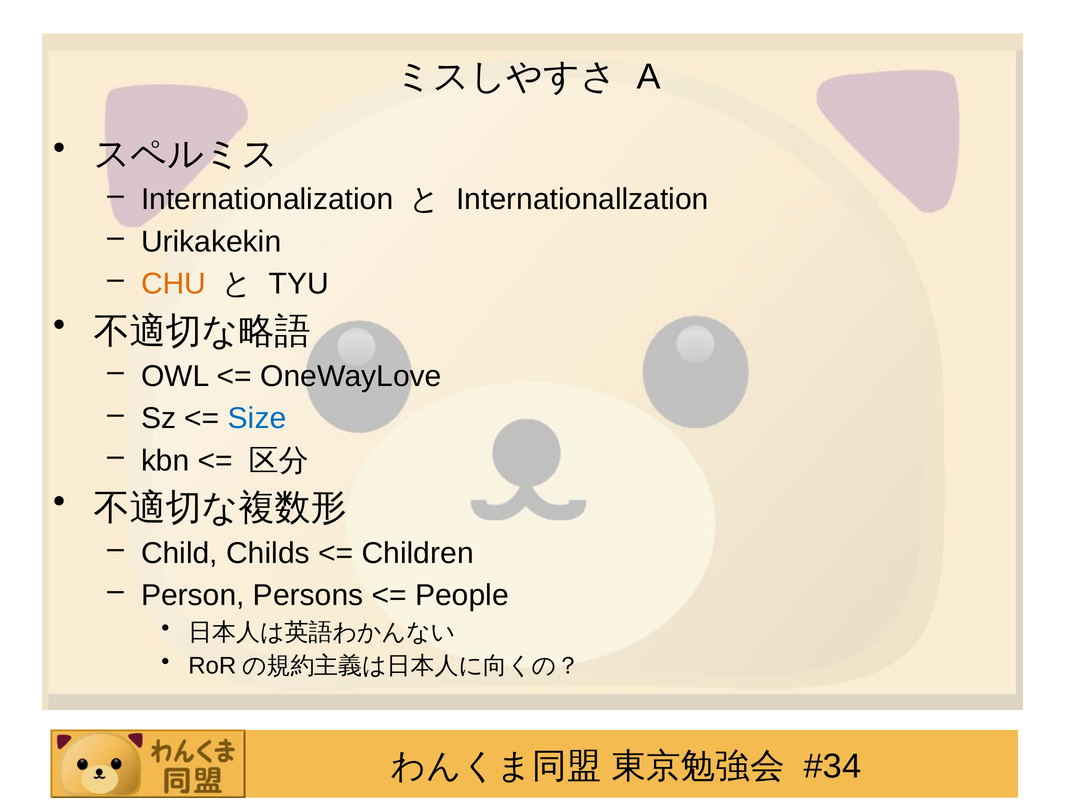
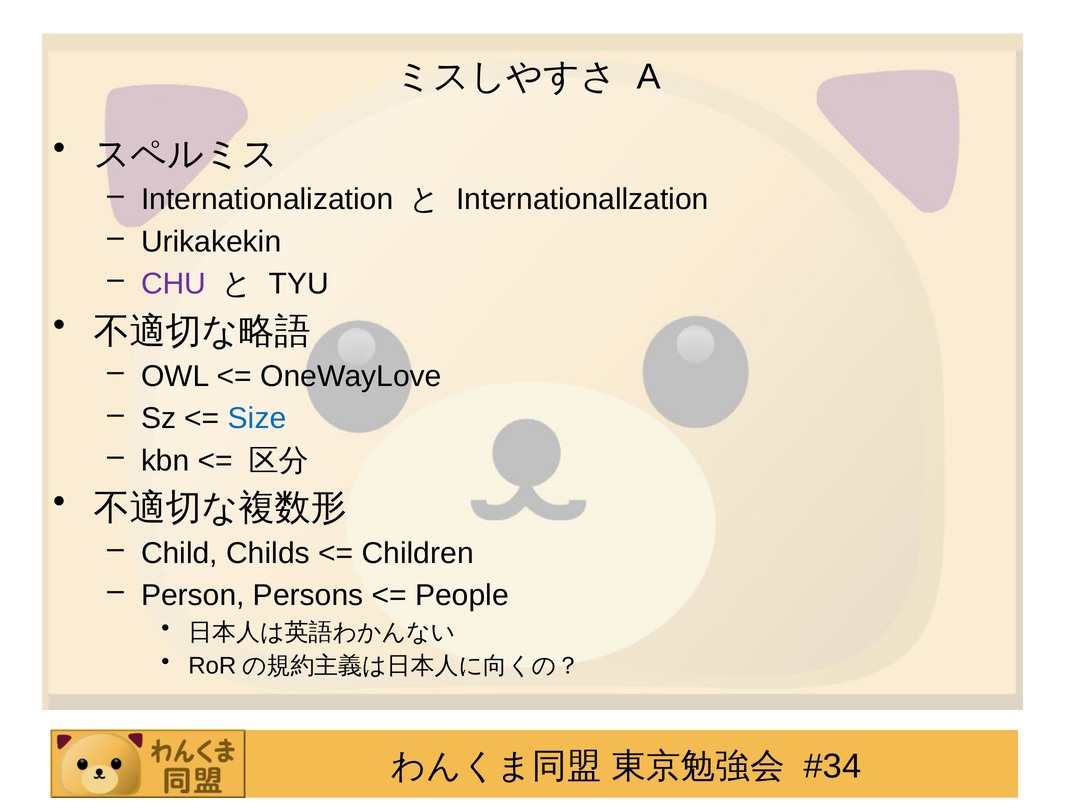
CHU colour: orange -> purple
